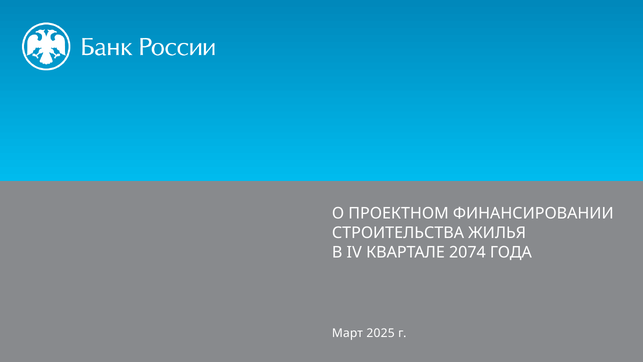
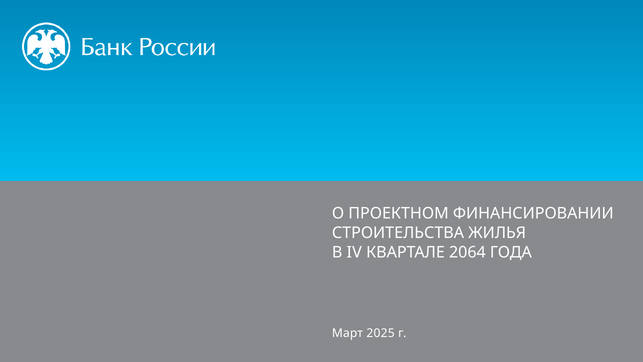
2074: 2074 -> 2064
